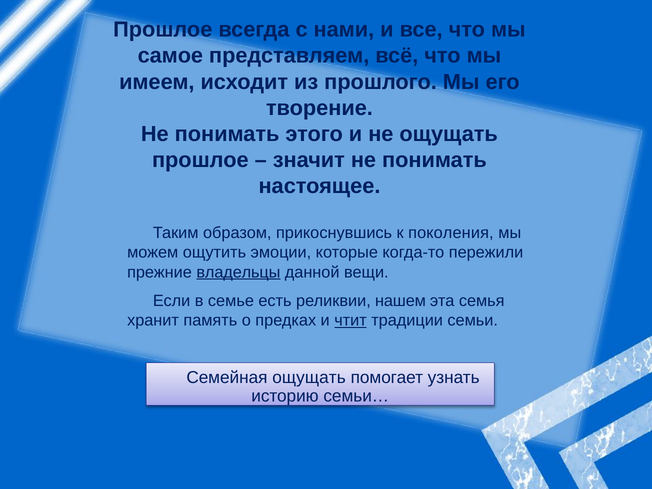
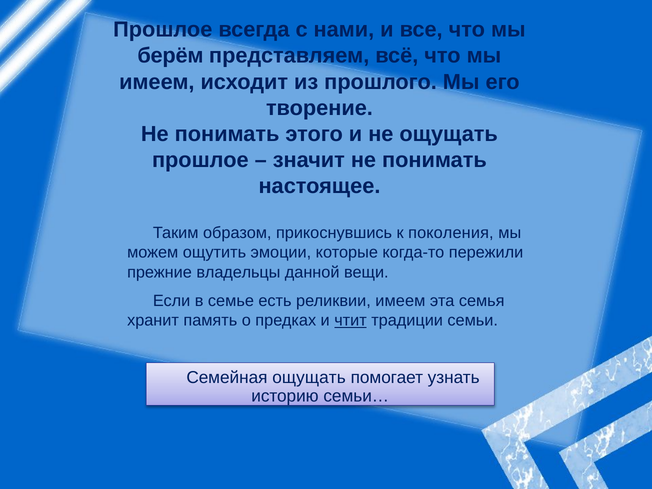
самое: самое -> берём
владельцы underline: present -> none
реликвии нашем: нашем -> имеем
